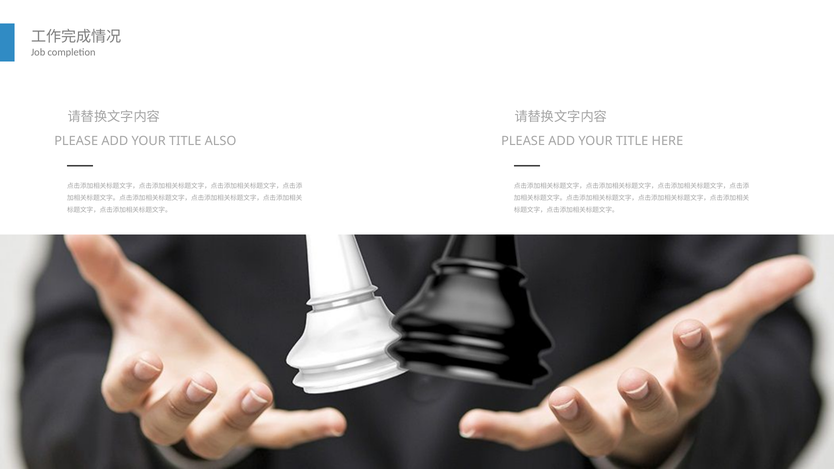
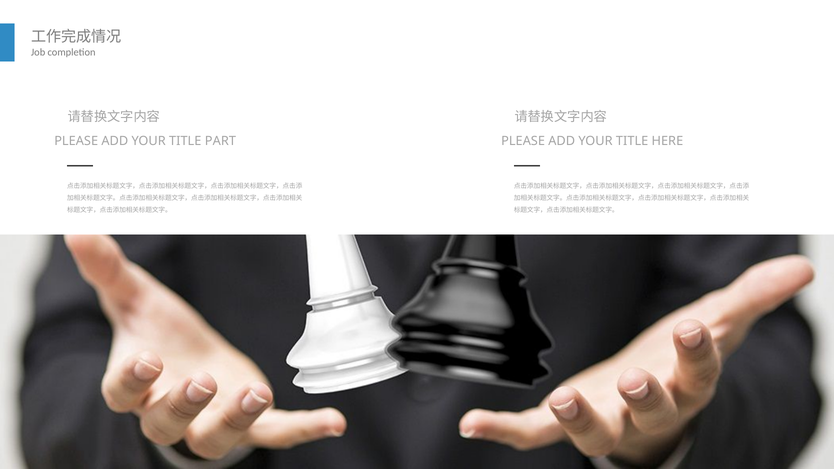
ALSO: ALSO -> PART
